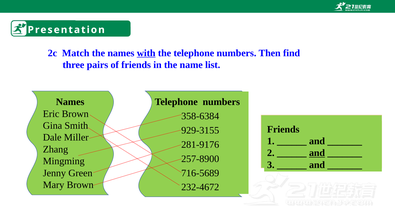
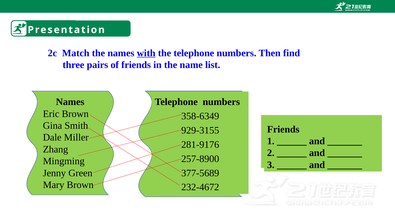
358-6384: 358-6384 -> 358-6349
and at (317, 153) underline: present -> none
716-5689: 716-5689 -> 377-5689
